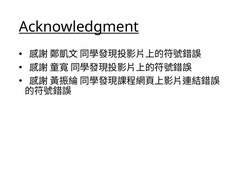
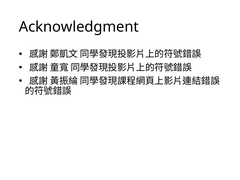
Acknowledgment underline: present -> none
